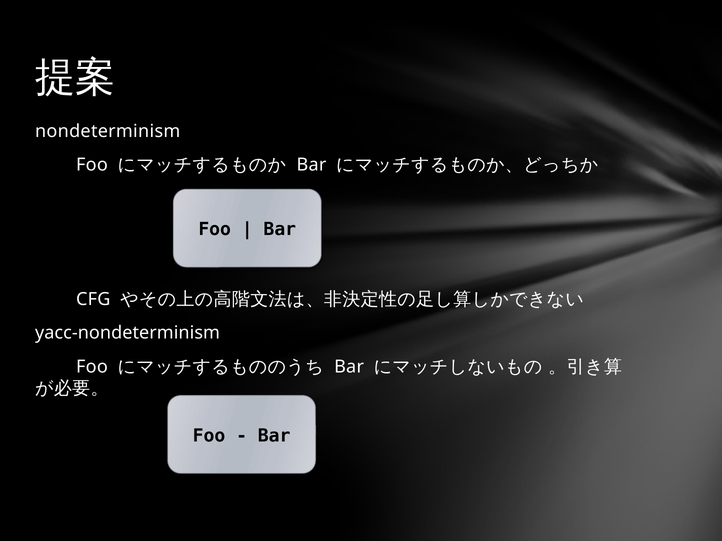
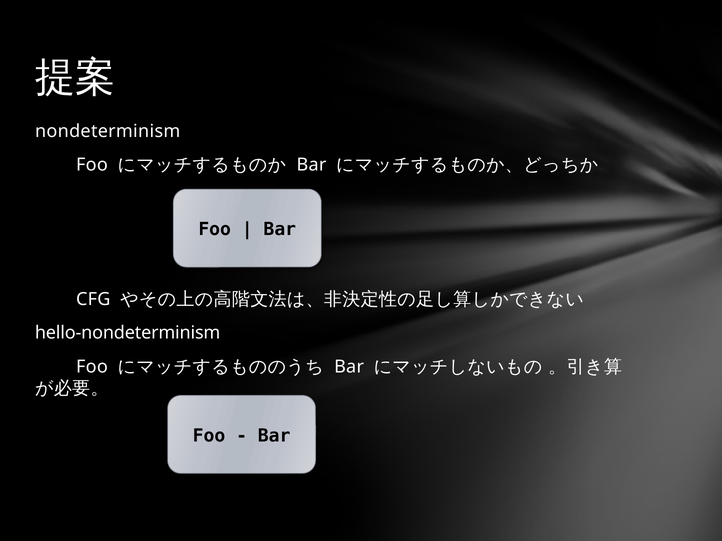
yacc-nondeterminism: yacc-nondeterminism -> hello-nondeterminism
